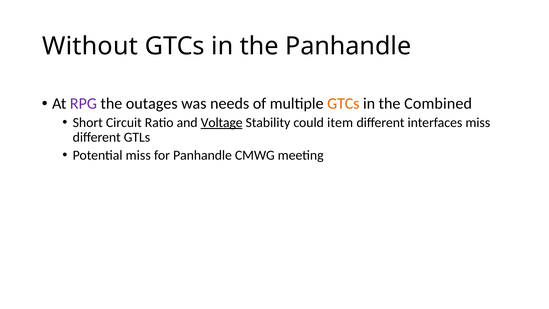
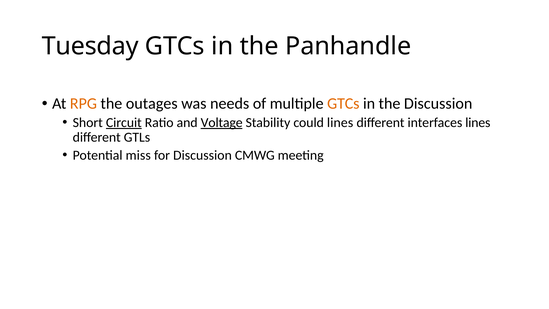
Without: Without -> Tuesday
RPG colour: purple -> orange
the Combined: Combined -> Discussion
Circuit underline: none -> present
could item: item -> lines
interfaces miss: miss -> lines
for Panhandle: Panhandle -> Discussion
